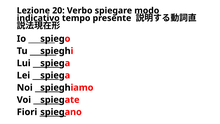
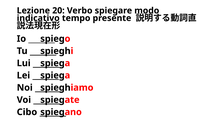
Fiori: Fiori -> Cibo
